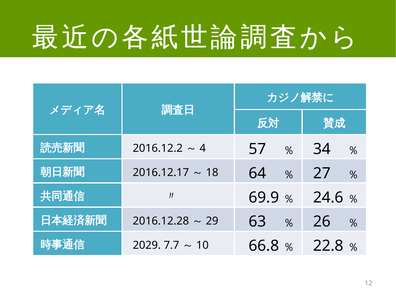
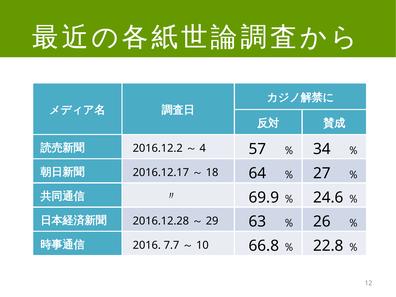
2029: 2029 -> 2016
